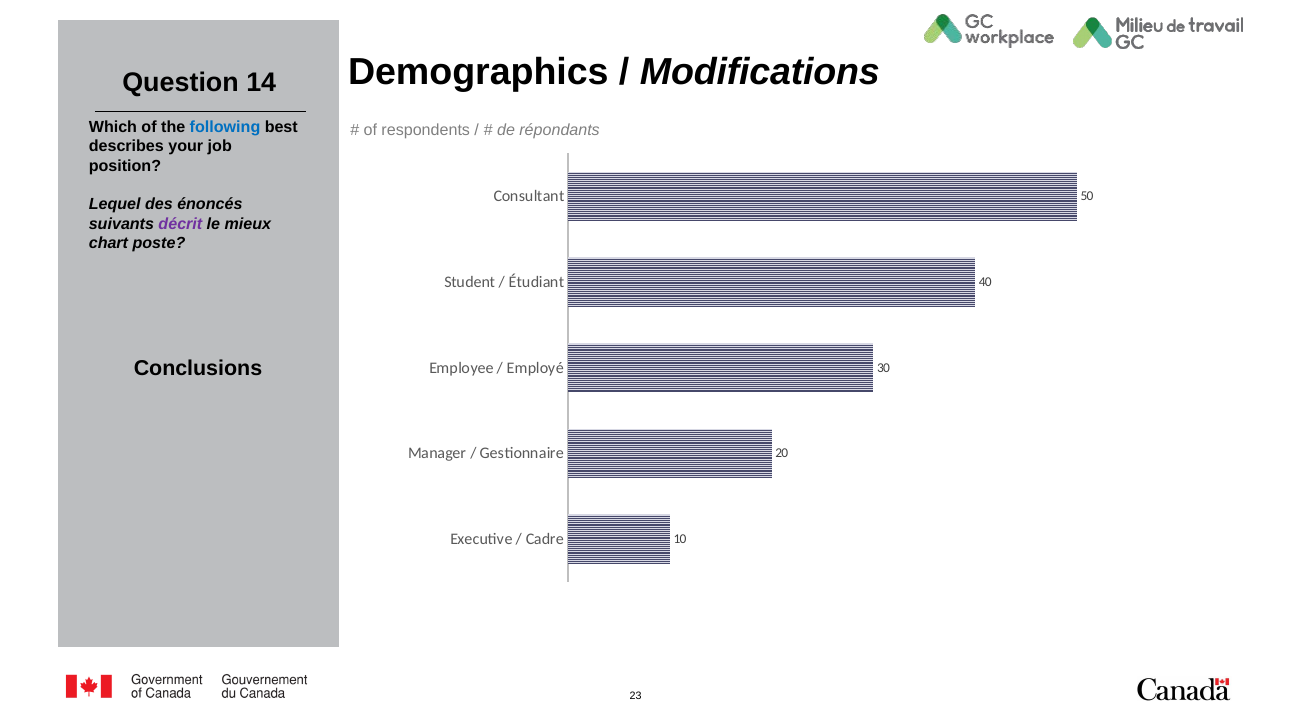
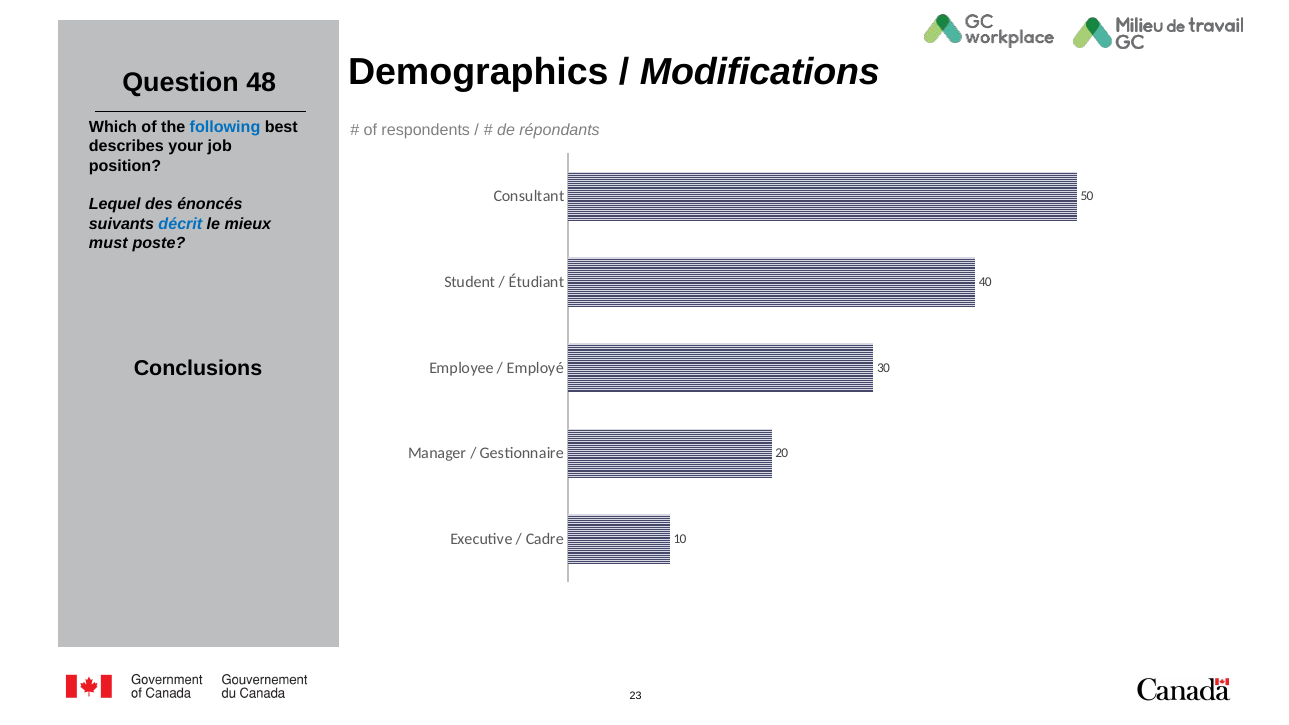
14: 14 -> 48
décrit colour: purple -> blue
chart: chart -> must
